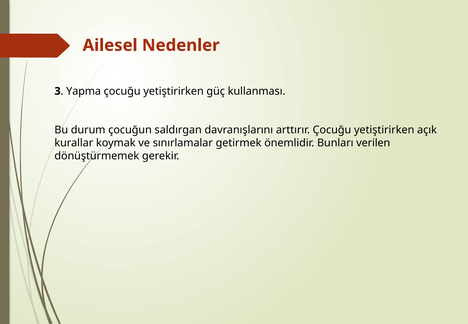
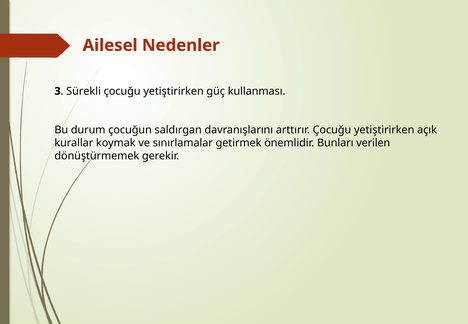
Yapma: Yapma -> Sürekli
